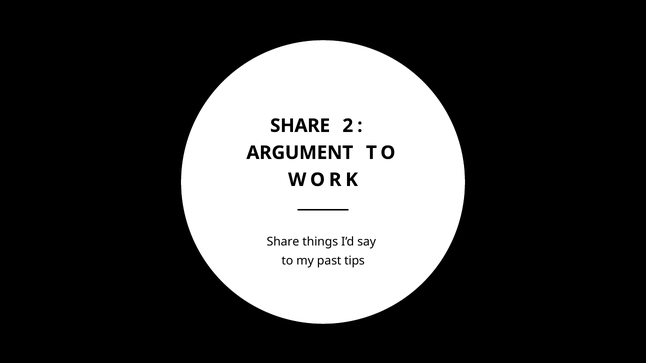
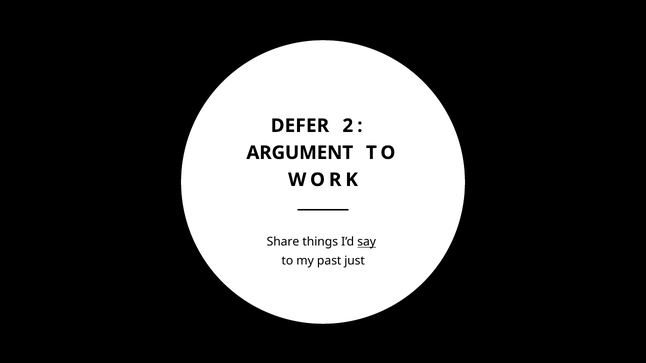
SHARE at (300, 126): SHARE -> DEFER
say underline: none -> present
tips: tips -> just
